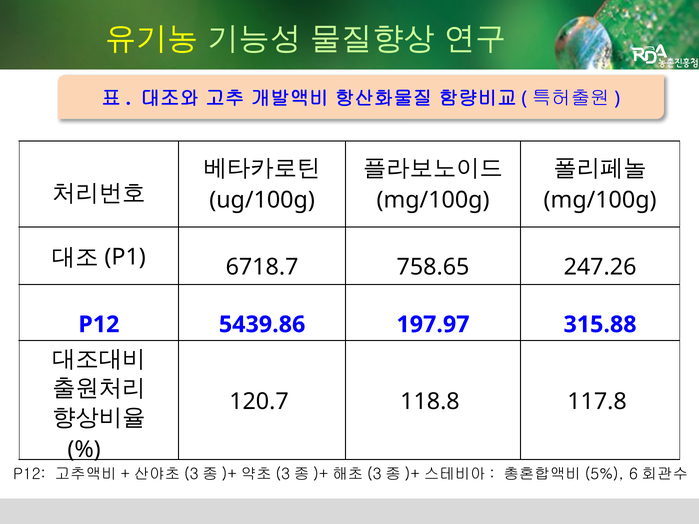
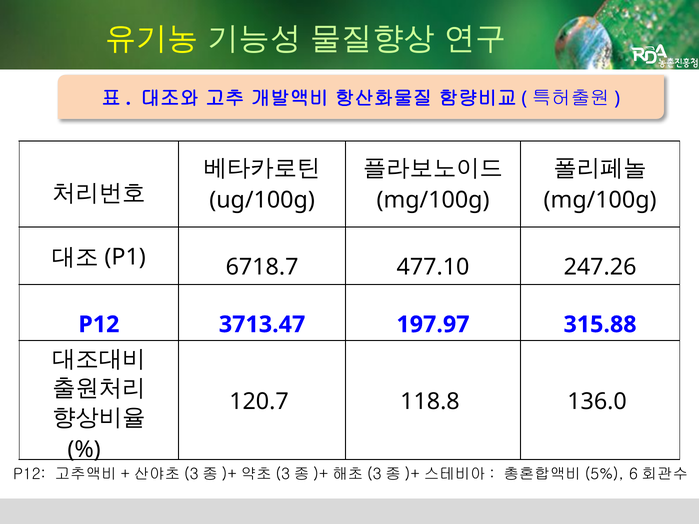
758.65: 758.65 -> 477.10
5439.86: 5439.86 -> 3713.47
117.8: 117.8 -> 136.0
